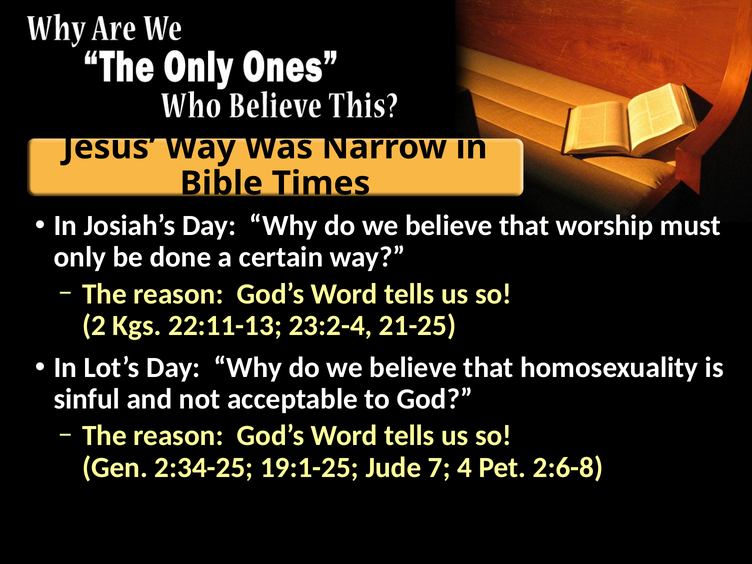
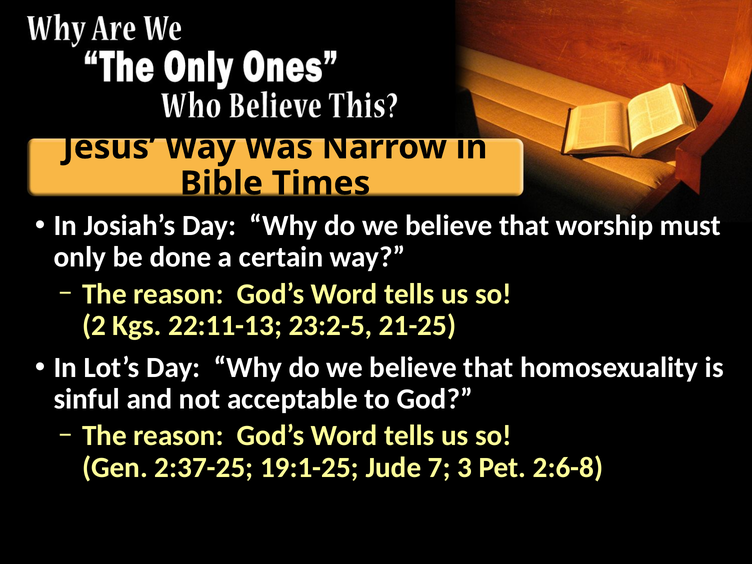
23:2-4: 23:2-4 -> 23:2-5
2:34-25: 2:34-25 -> 2:37-25
4: 4 -> 3
